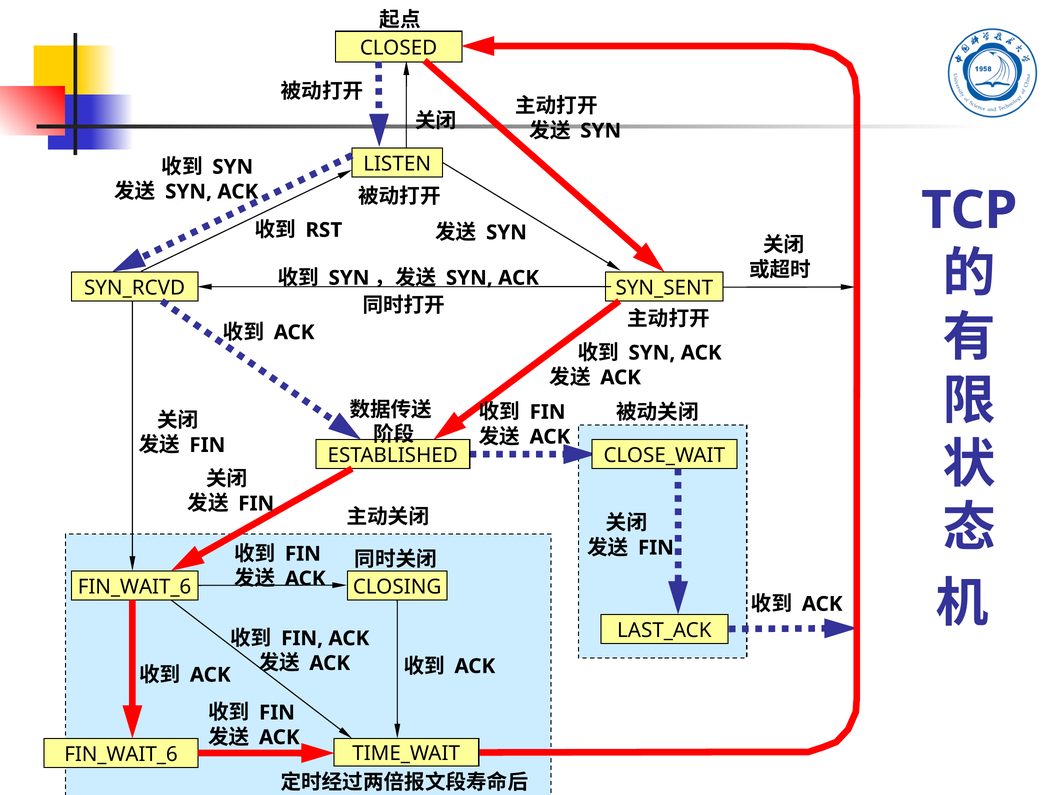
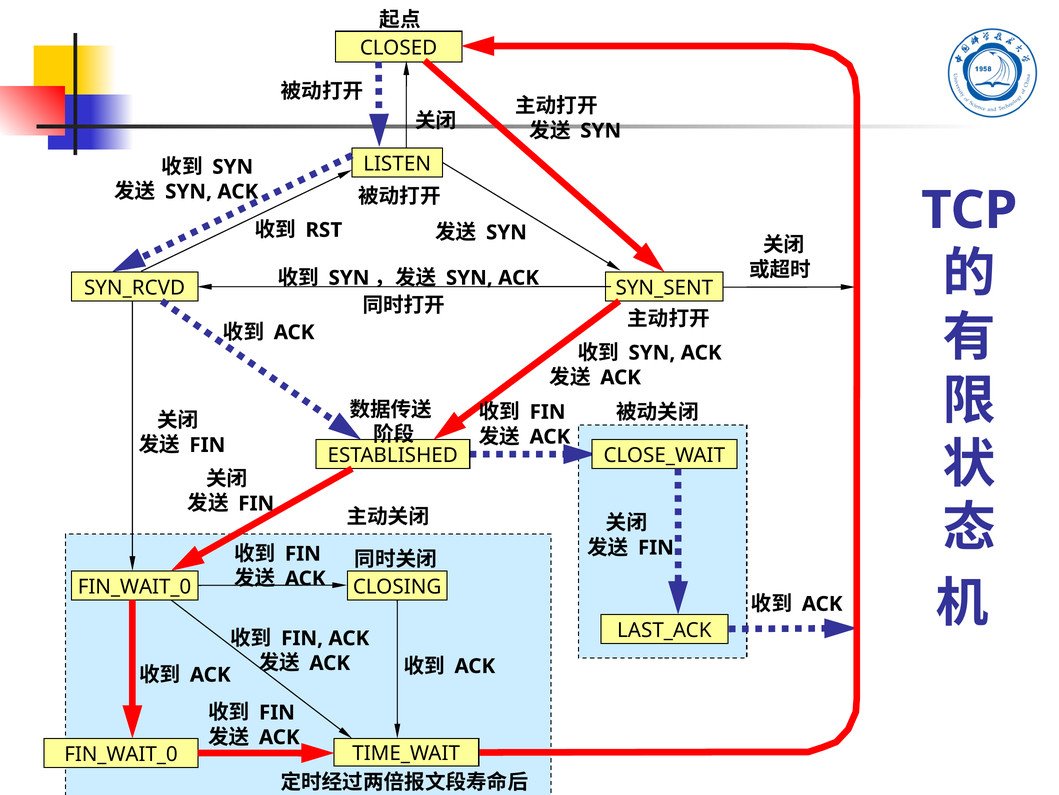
FIN_WAIT_6 at (135, 586): FIN_WAIT_6 -> FIN_WAIT_0
FIN_WAIT_6 at (121, 754): FIN_WAIT_6 -> FIN_WAIT_0
